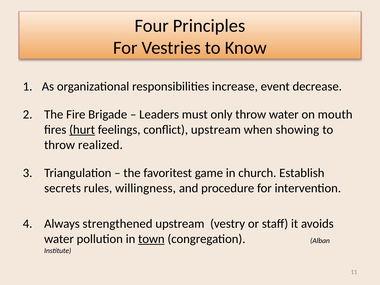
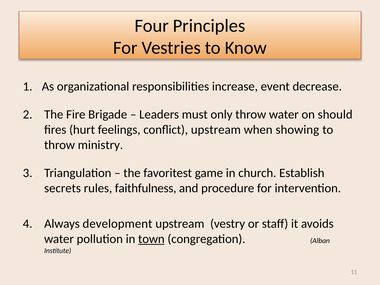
mouth: mouth -> should
hurt underline: present -> none
realized: realized -> ministry
willingness: willingness -> faithfulness
strengthened: strengthened -> development
